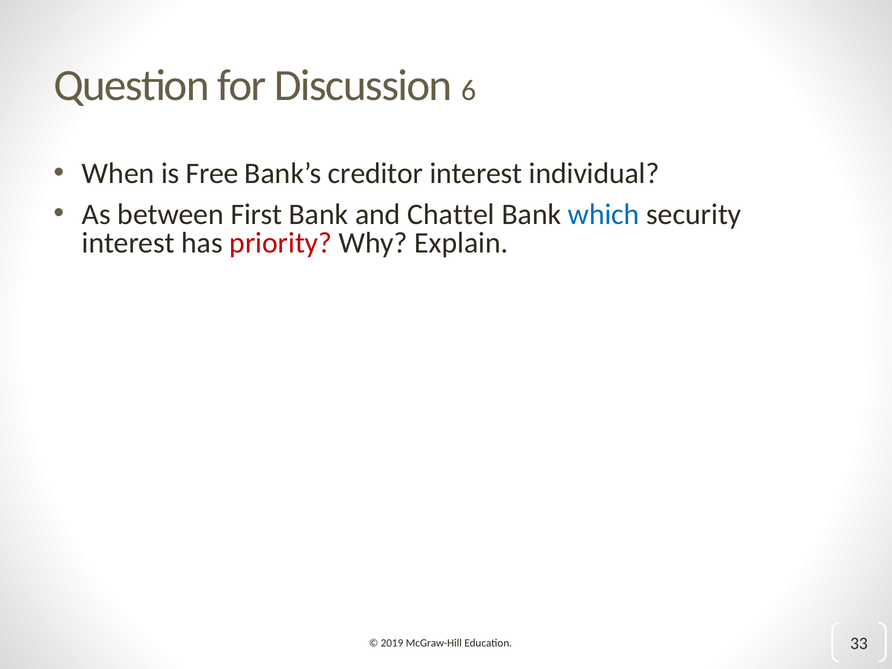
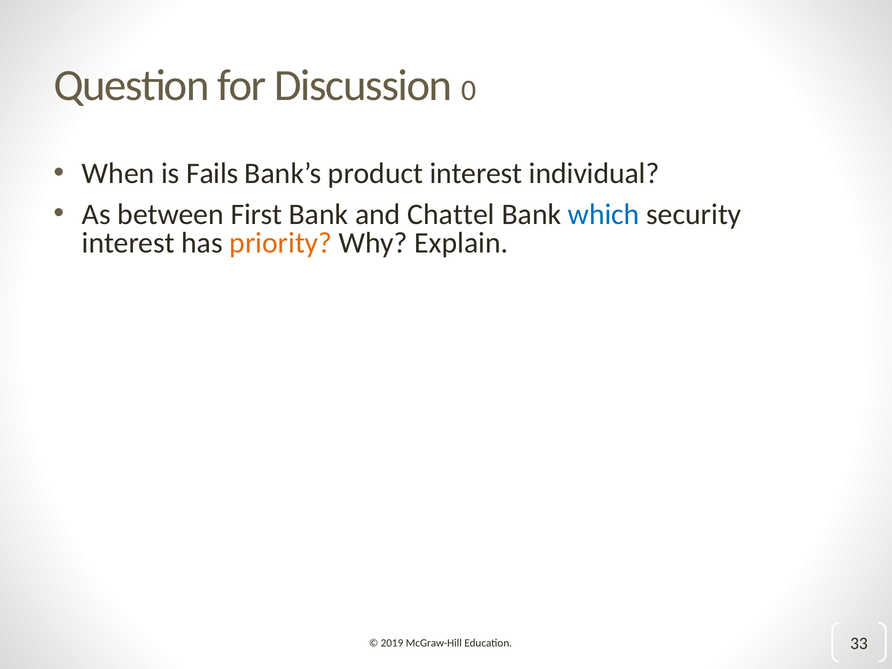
6: 6 -> 0
Free: Free -> Fails
creditor: creditor -> product
priority colour: red -> orange
